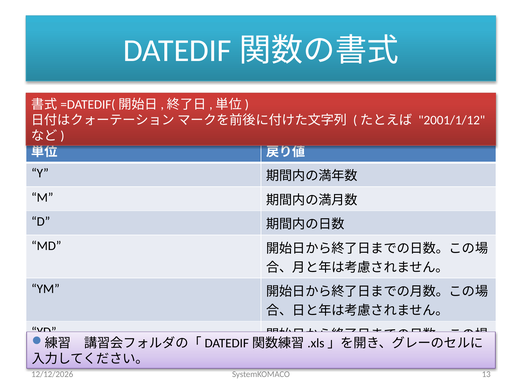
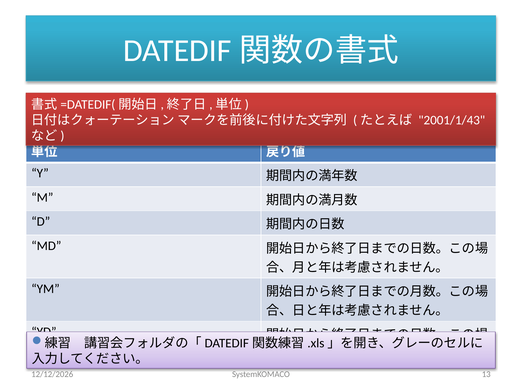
2001/1/12: 2001/1/12 -> 2001/1/43
